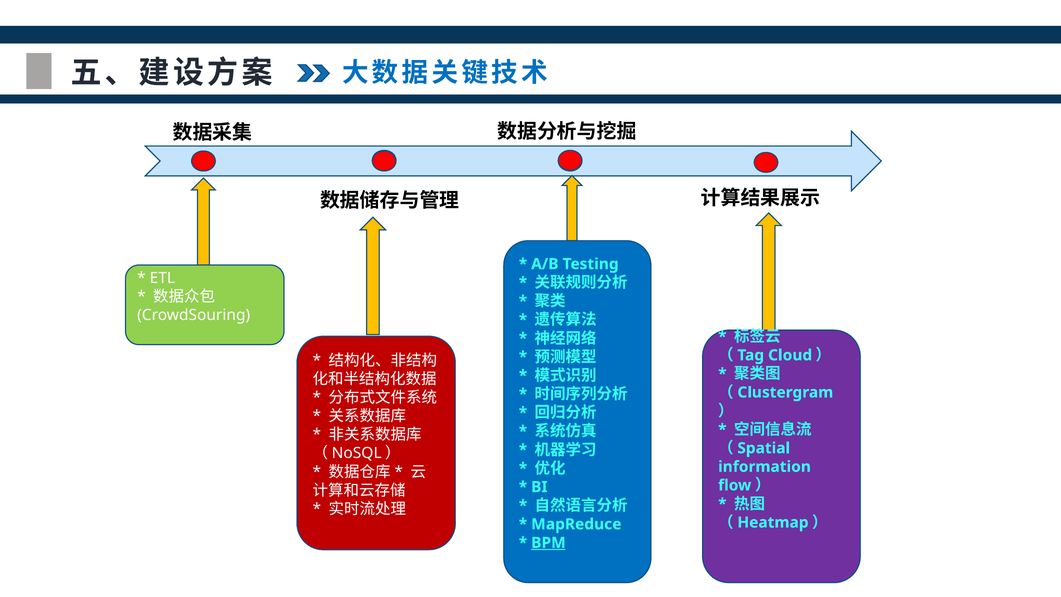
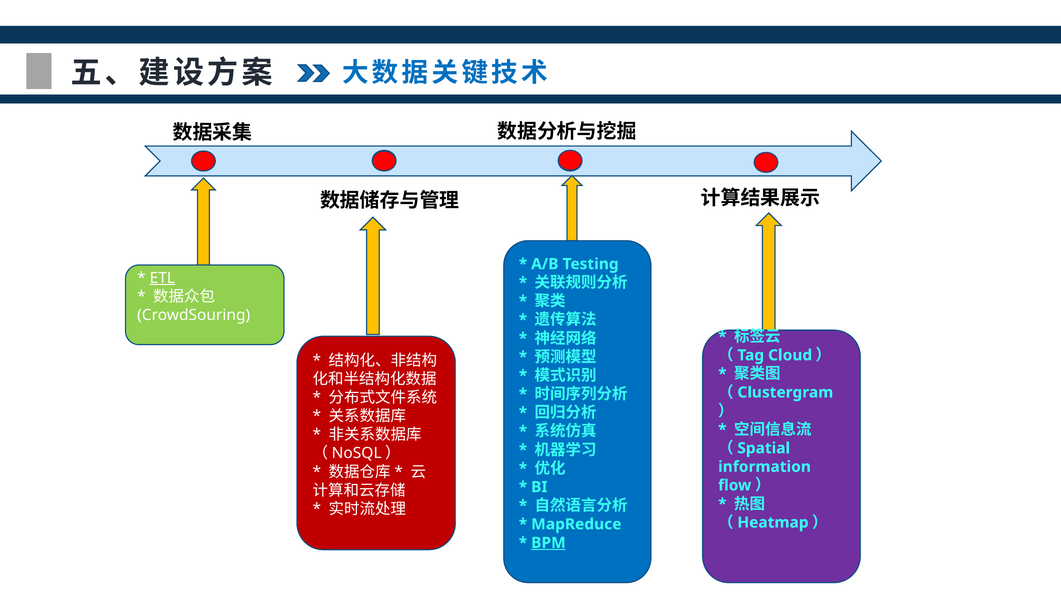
ETL underline: none -> present
